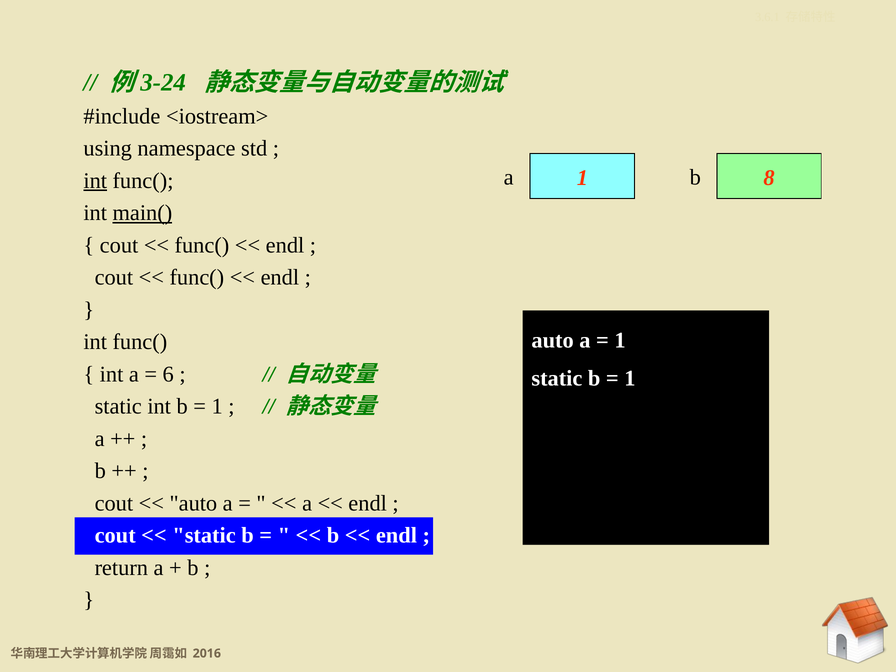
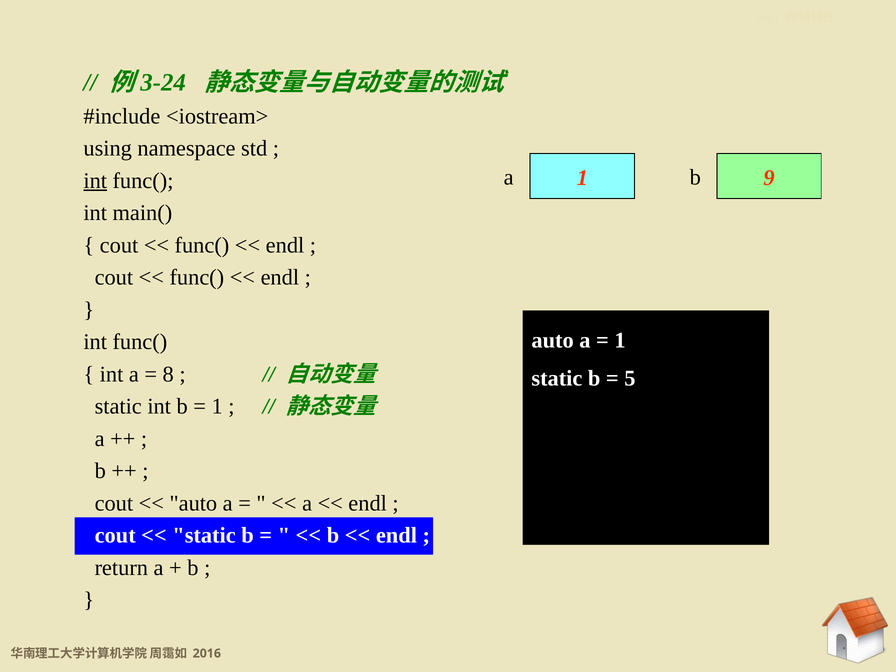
8: 8 -> 9
main( underline: present -> none
6: 6 -> 8
1 at (630, 378): 1 -> 5
